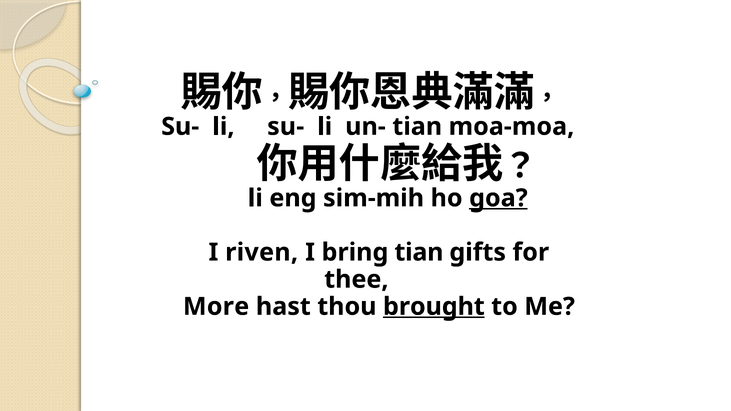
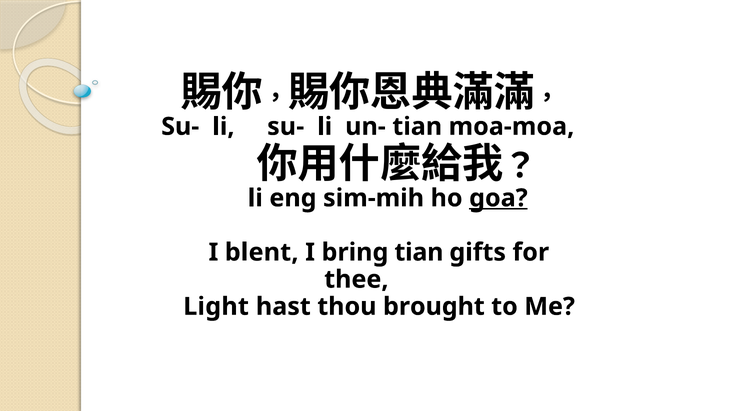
riven: riven -> blent
More: More -> Light
brought underline: present -> none
